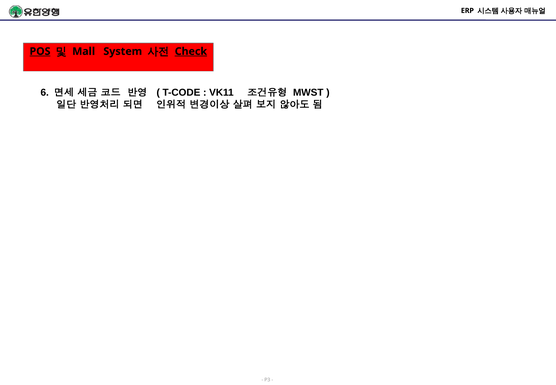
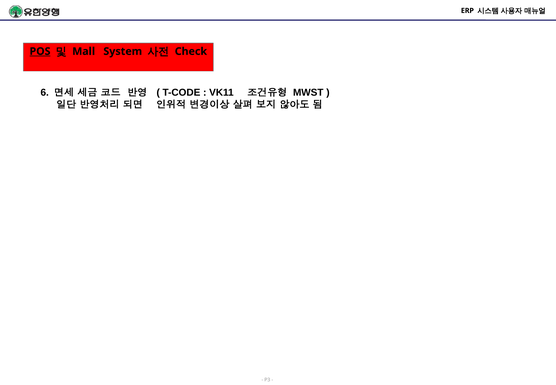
Check underline: present -> none
